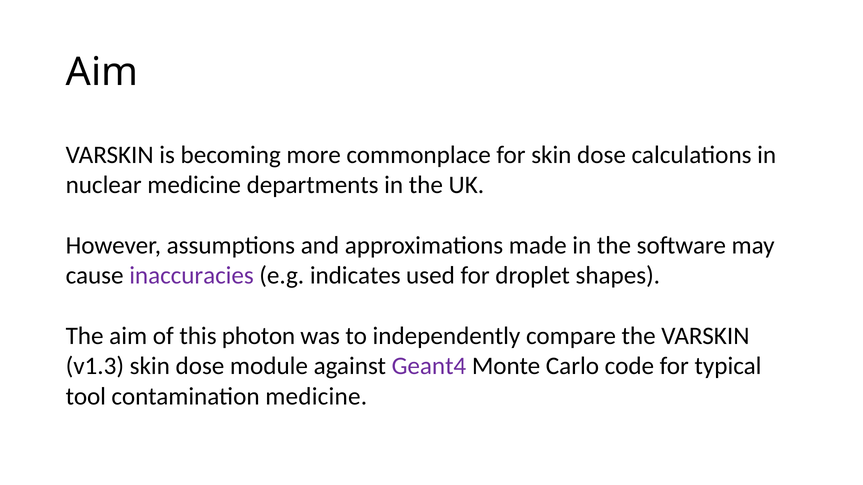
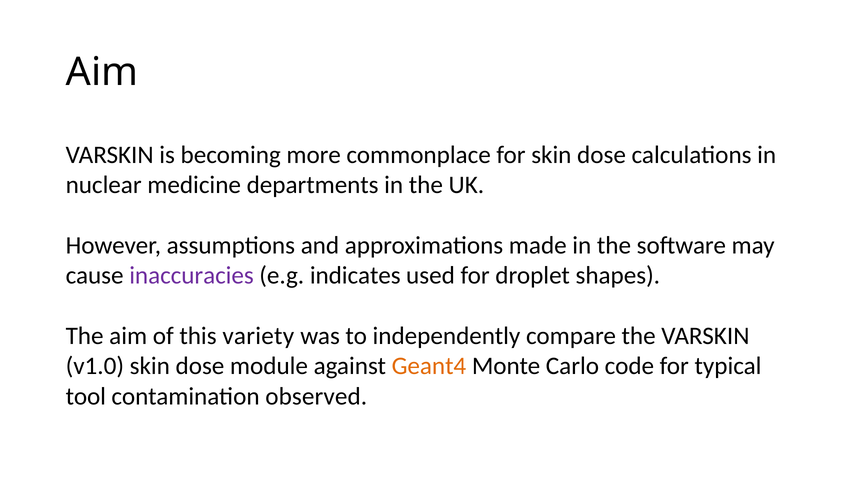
photon: photon -> variety
v1.3: v1.3 -> v1.0
Geant4 colour: purple -> orange
contamination medicine: medicine -> observed
